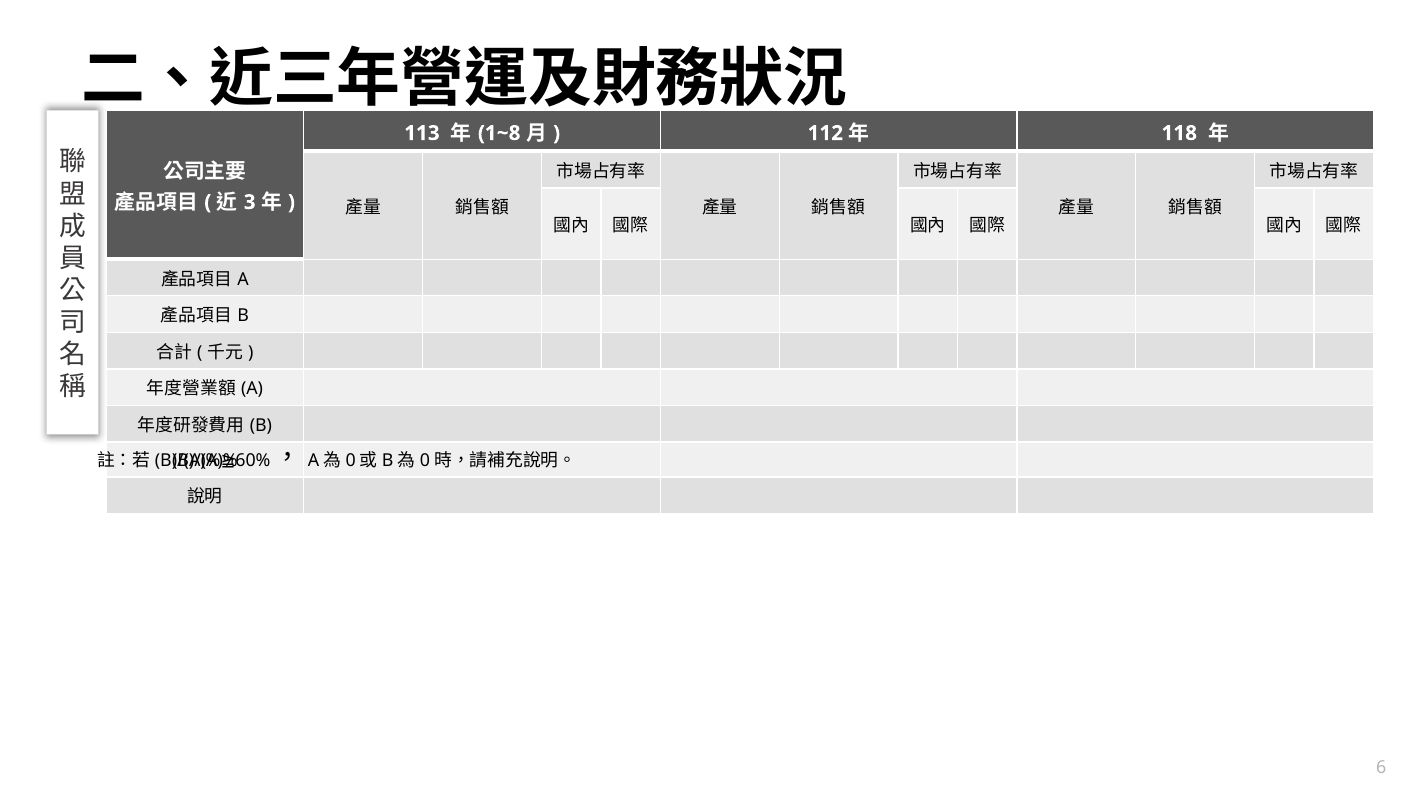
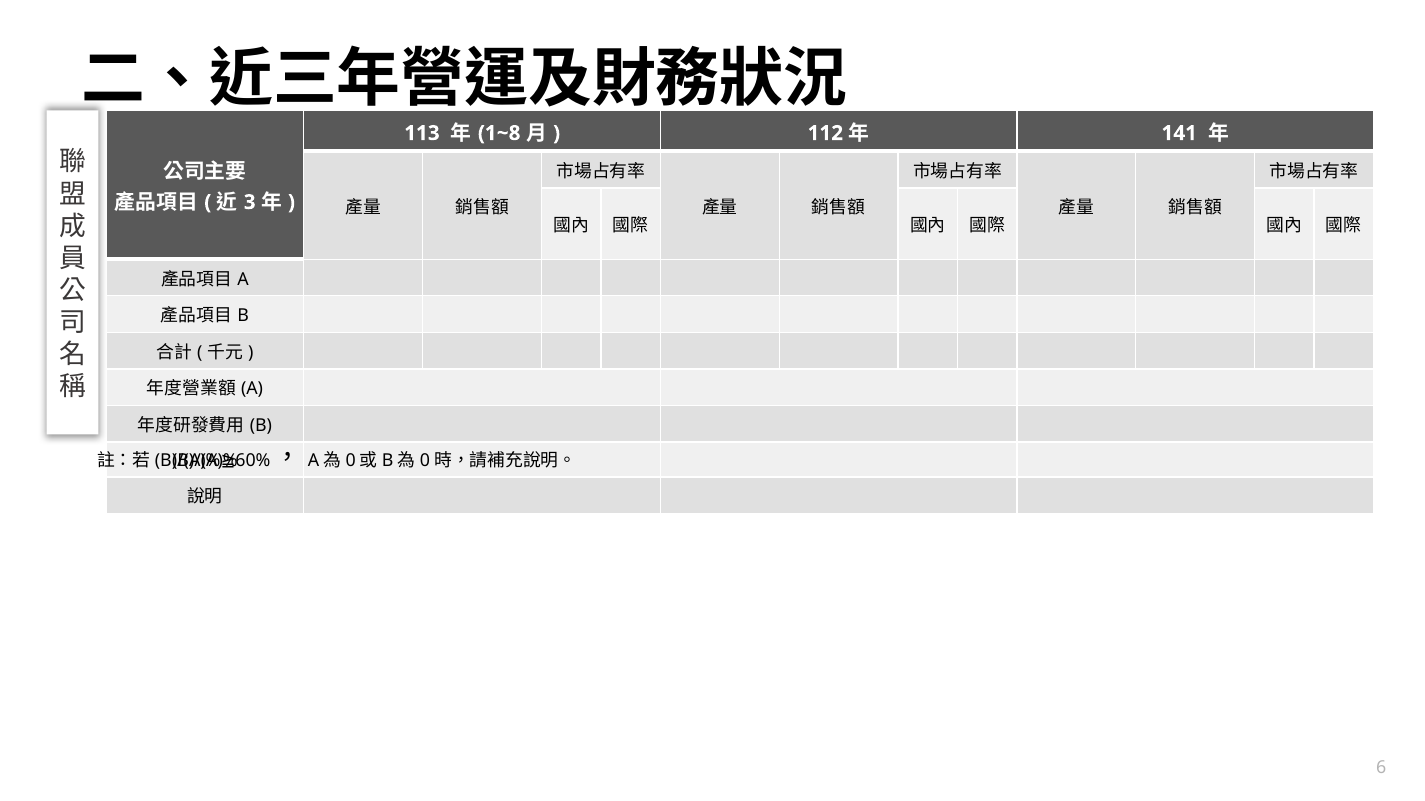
118: 118 -> 141
